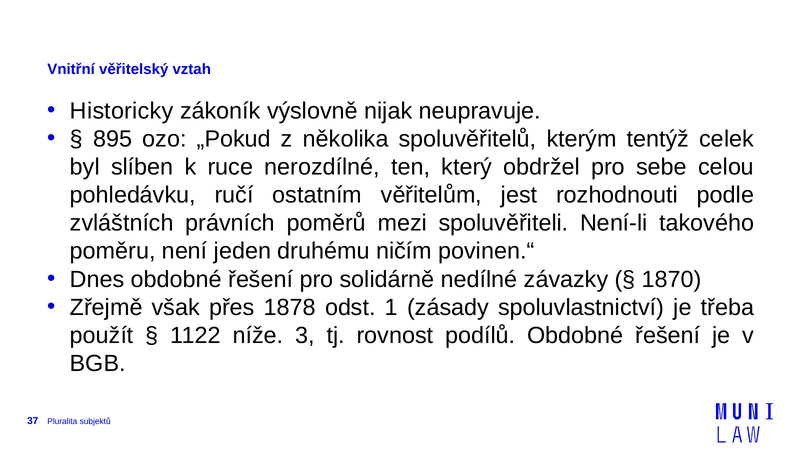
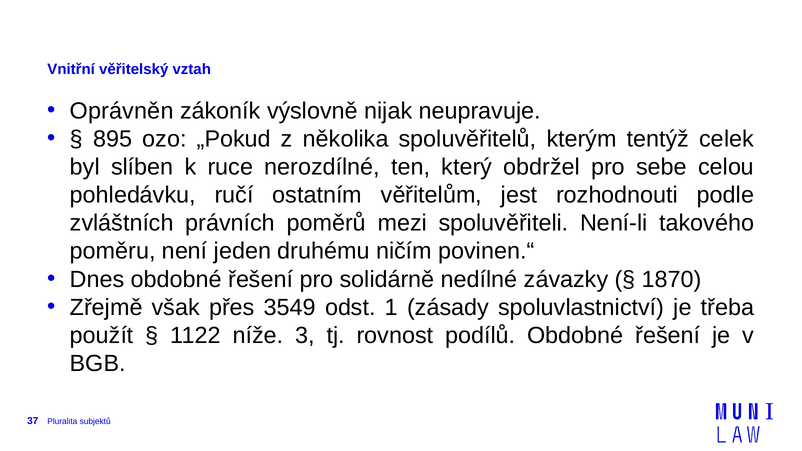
Historicky: Historicky -> Oprávněn
1878: 1878 -> 3549
